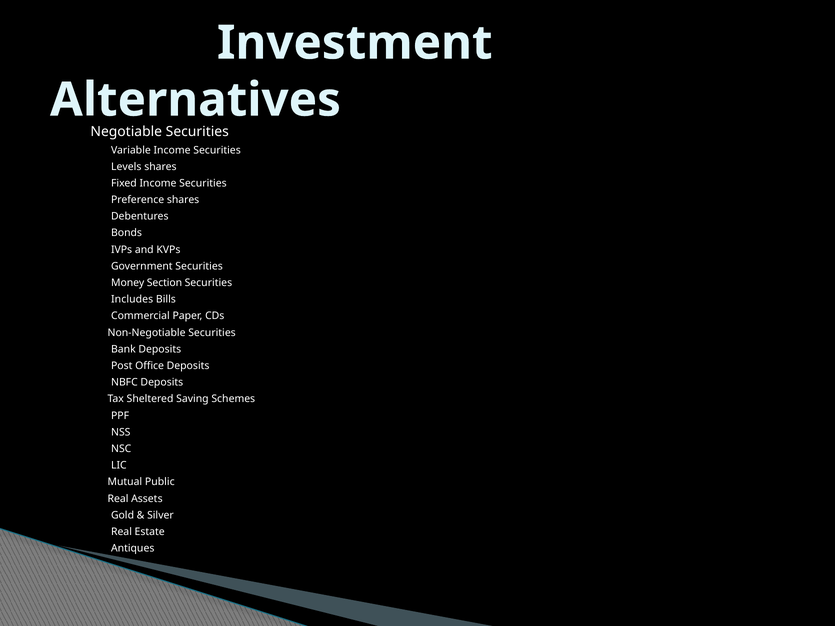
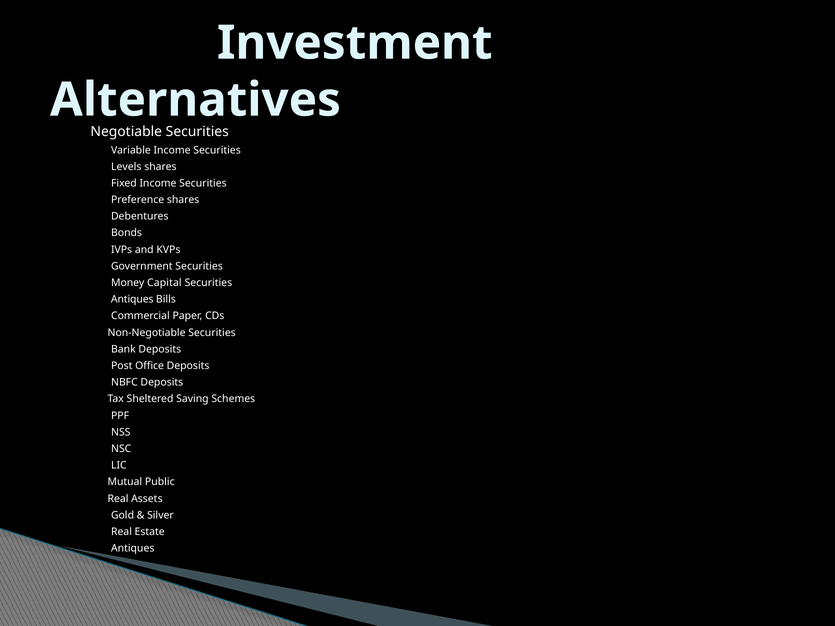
Section: Section -> Capital
Includes at (132, 300): Includes -> Antiques
